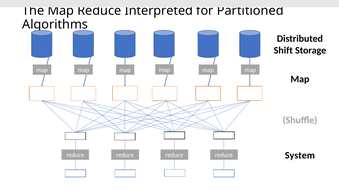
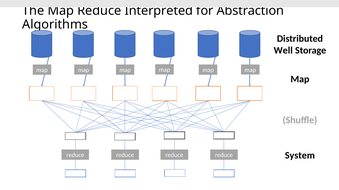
Partitioned: Partitioned -> Abstraction
Shift: Shift -> Well
